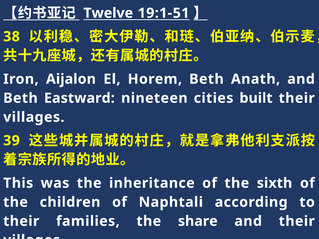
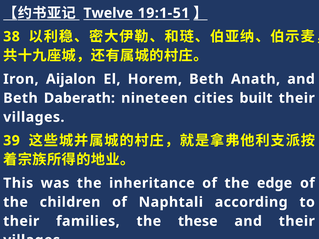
Eastward: Eastward -> Daberath
sixth: sixth -> edge
share: share -> these
